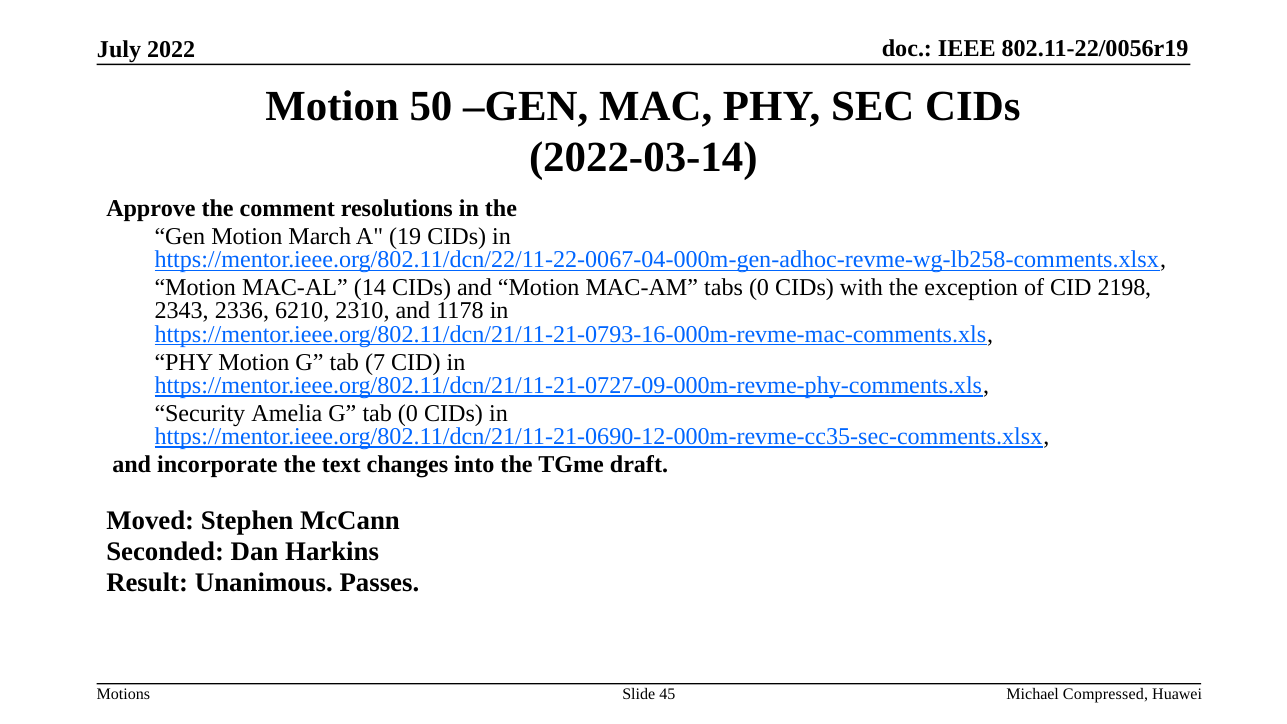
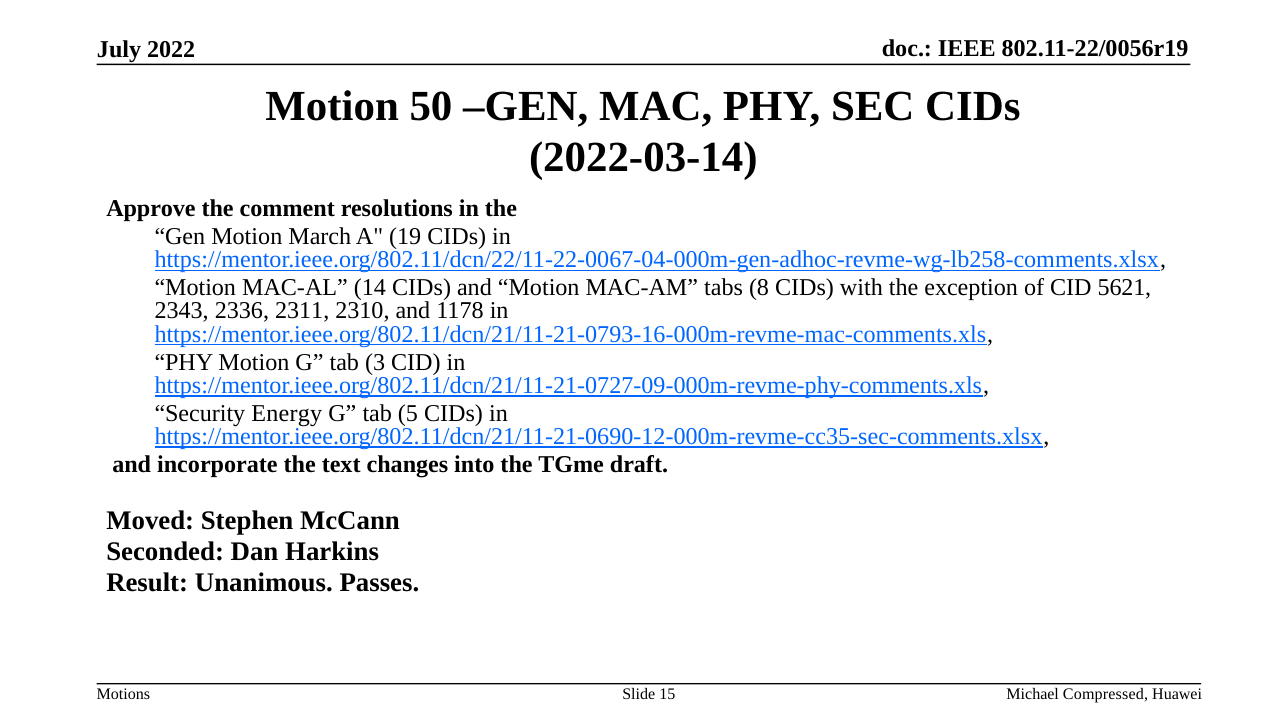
tabs 0: 0 -> 8
2198: 2198 -> 5621
6210: 6210 -> 2311
7: 7 -> 3
Amelia: Amelia -> Energy
tab 0: 0 -> 5
45: 45 -> 15
